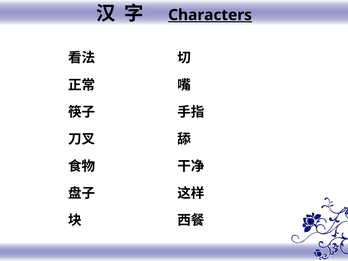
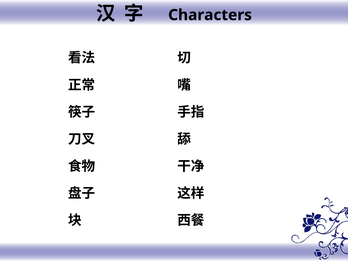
Characters underline: present -> none
